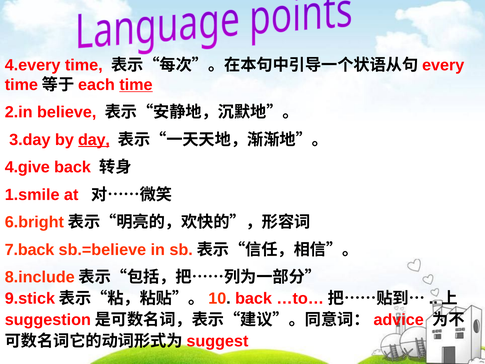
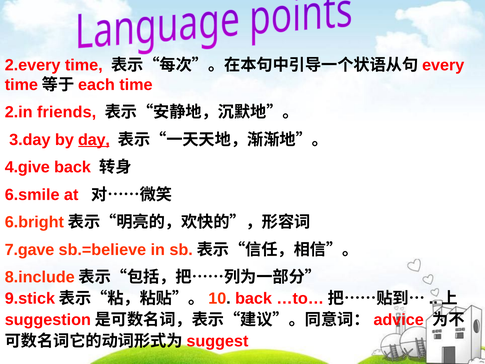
4.every: 4.every -> 2.every
time at (136, 85) underline: present -> none
believe: believe -> friends
1.smile: 1.smile -> 6.smile
7.back: 7.back -> 7.gave
